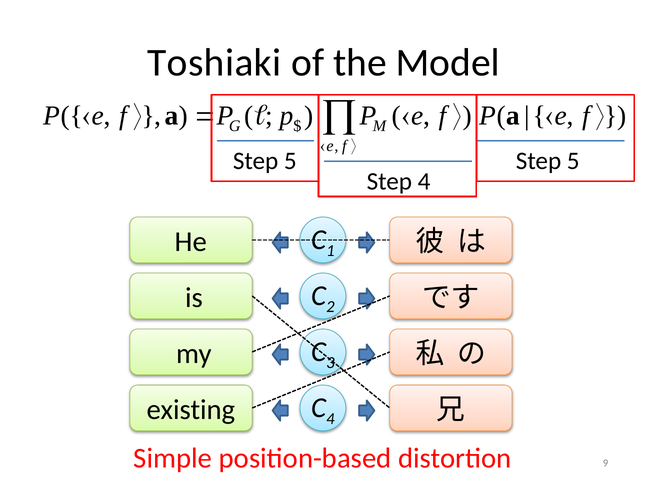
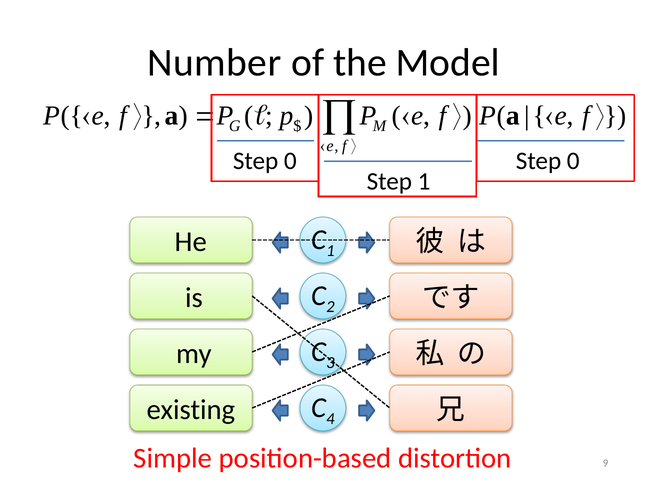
Toshiaki: Toshiaki -> Number
5 at (290, 161): 5 -> 0
5 at (573, 161): 5 -> 0
Step 4: 4 -> 1
